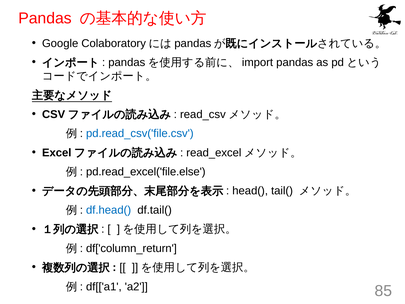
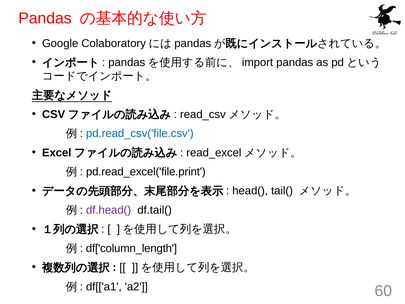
pd.read_excel('file.else: pd.read_excel('file.else -> pd.read_excel('file.print
df.head( colour: blue -> purple
df['column_return: df['column_return -> df['column_length
85: 85 -> 60
